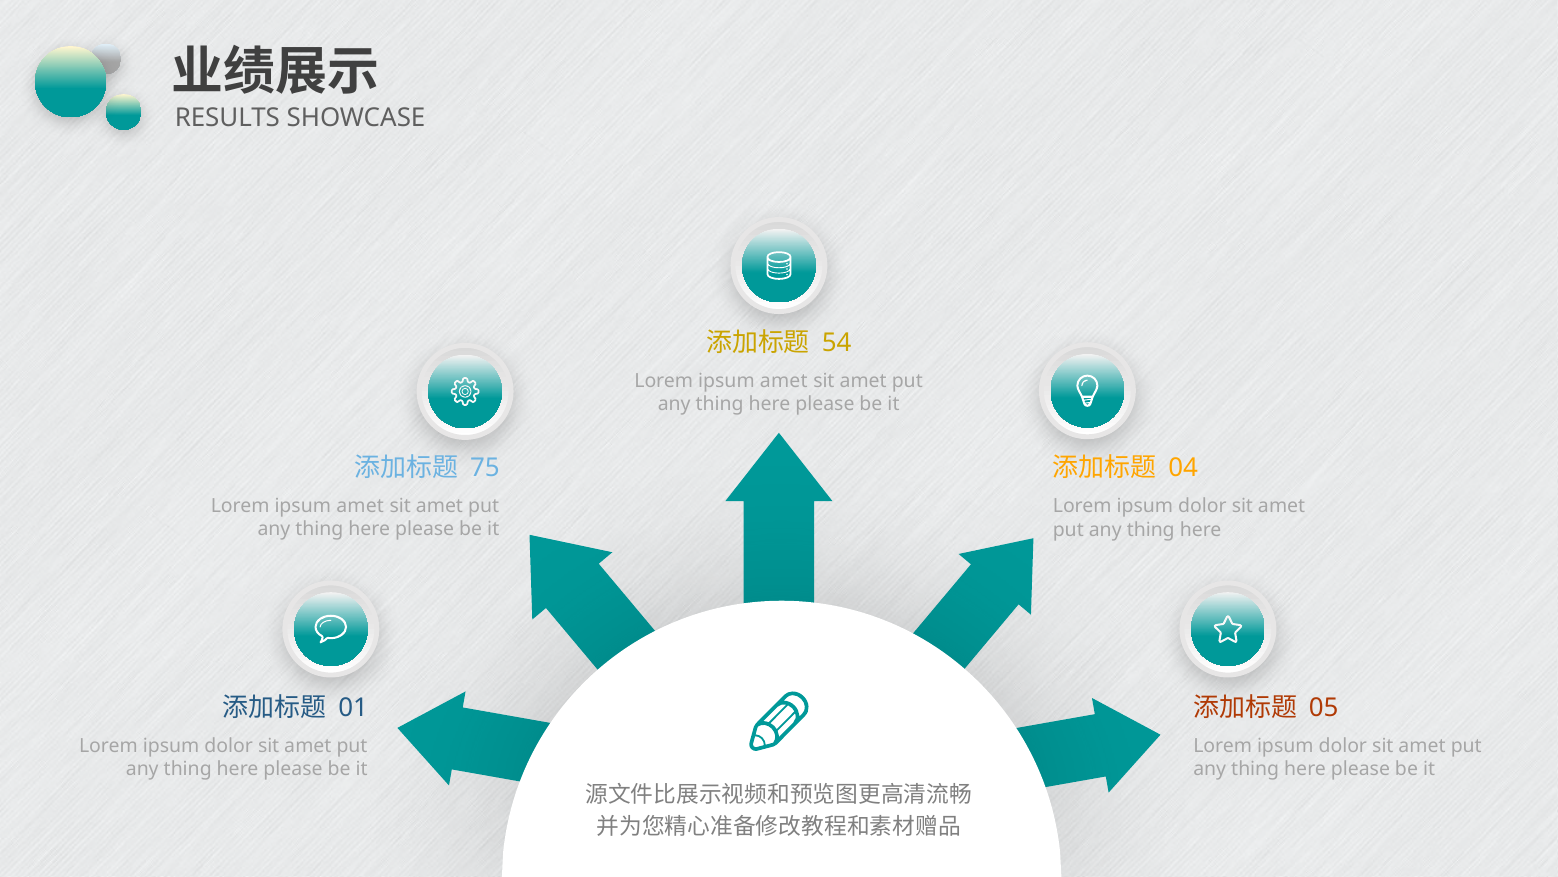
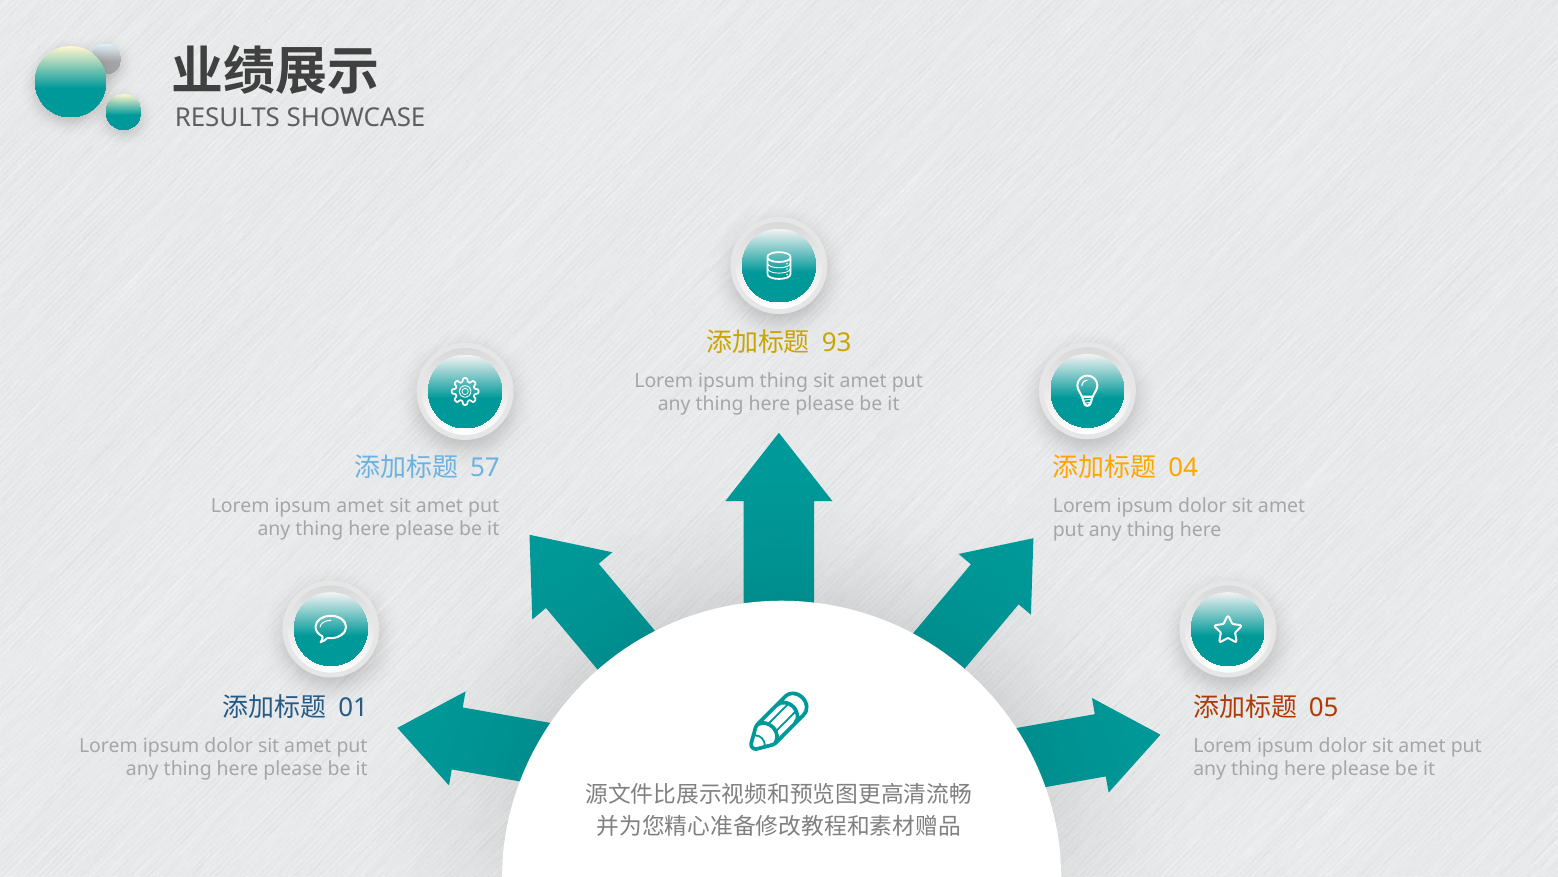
54: 54 -> 93
amet at (784, 381): amet -> thing
75: 75 -> 57
